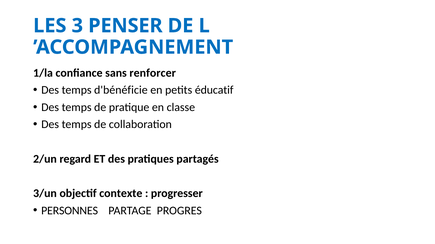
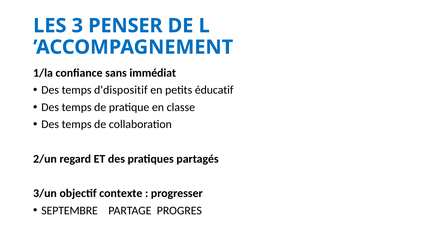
renforcer: renforcer -> immédiat
d'bénéficie: d'bénéficie -> d'dispositif
PERSONNES: PERSONNES -> SEPTEMBRE
